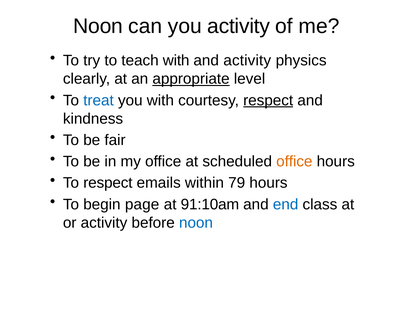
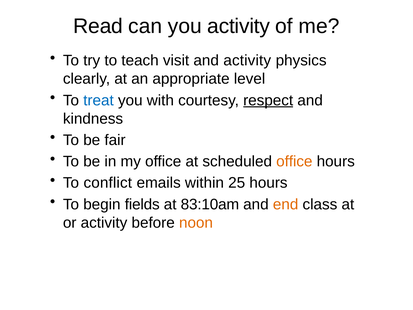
Noon at (98, 26): Noon -> Read
teach with: with -> visit
appropriate underline: present -> none
To respect: respect -> conflict
79: 79 -> 25
page: page -> fields
91:10am: 91:10am -> 83:10am
end colour: blue -> orange
noon at (196, 223) colour: blue -> orange
